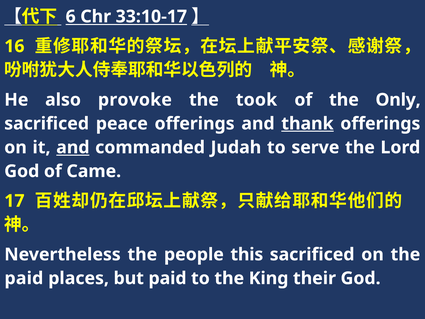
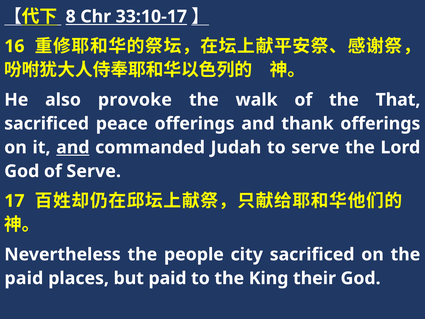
6: 6 -> 8
took: took -> walk
Only: Only -> That
thank underline: present -> none
of Came: Came -> Serve
this: this -> city
